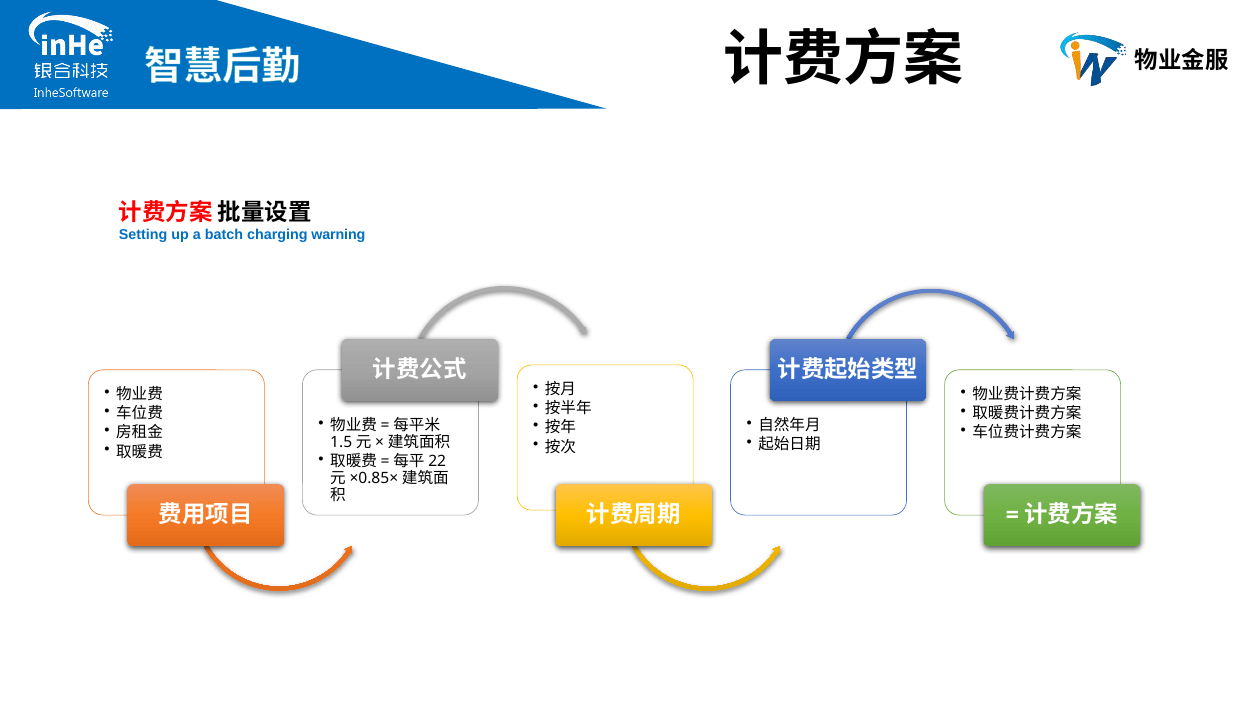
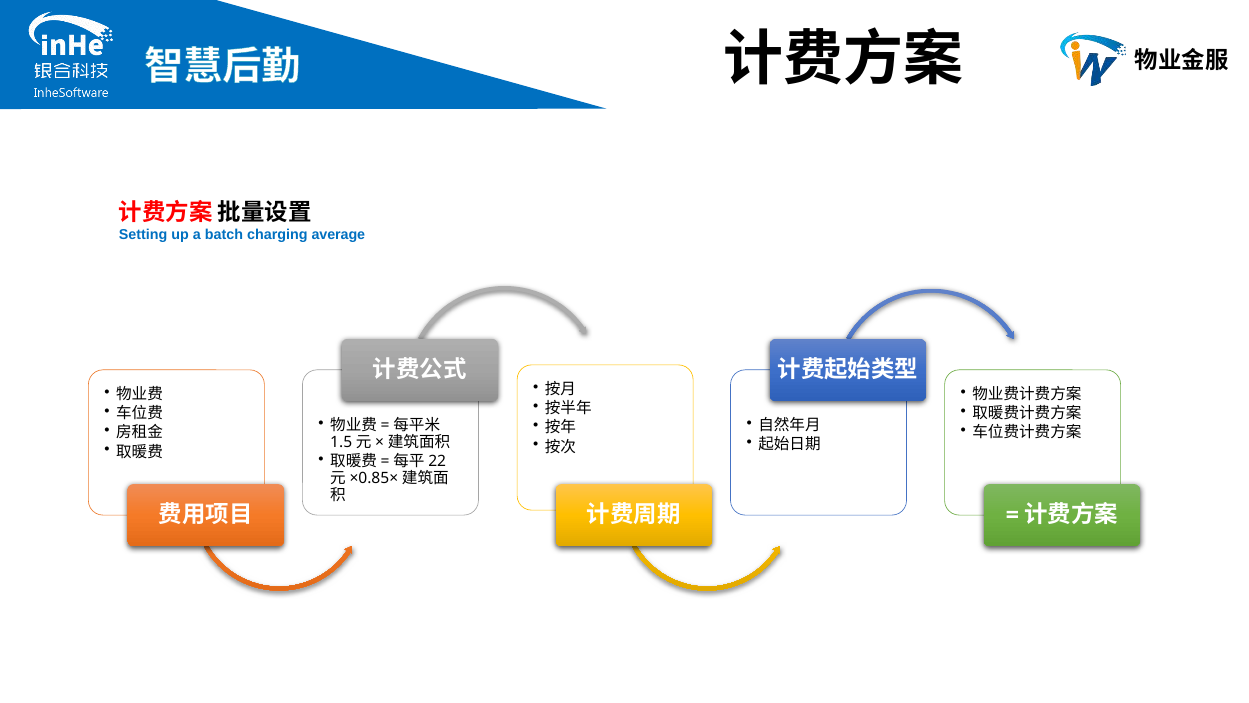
warning: warning -> average
